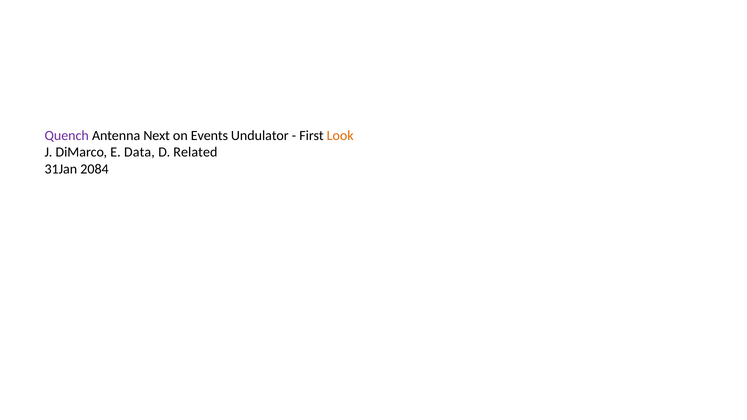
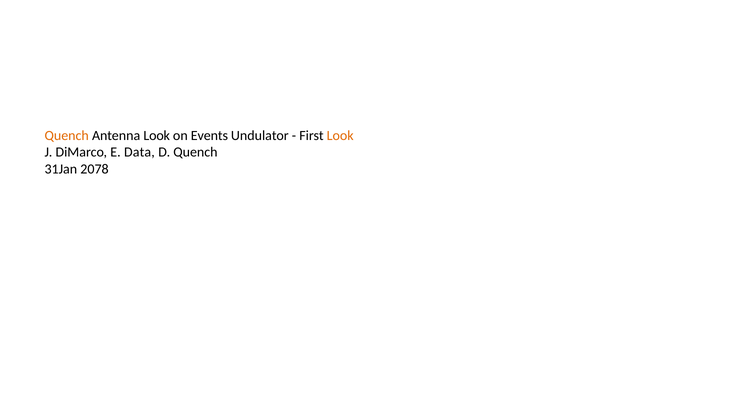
Quench at (67, 135) colour: purple -> orange
Antenna Next: Next -> Look
D Related: Related -> Quench
2084: 2084 -> 2078
